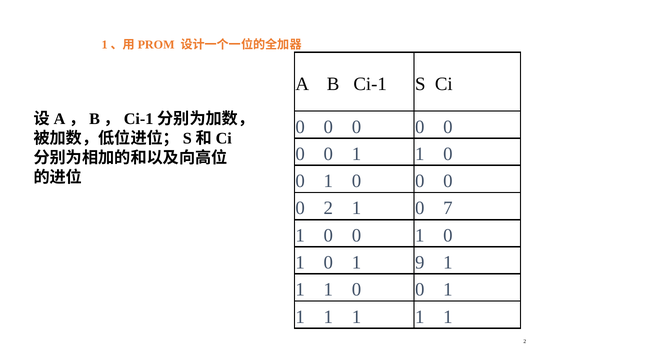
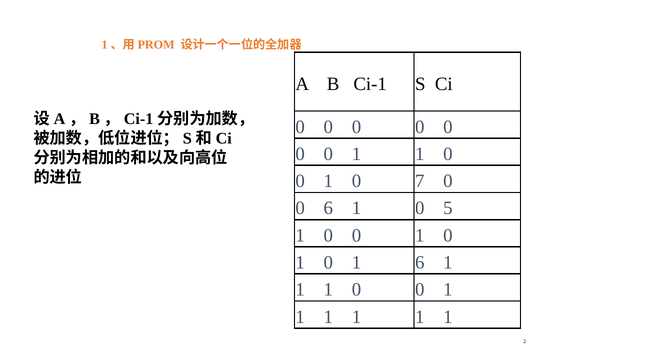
0 1 0 0: 0 -> 7
0 2: 2 -> 6
7: 7 -> 5
1 9: 9 -> 6
